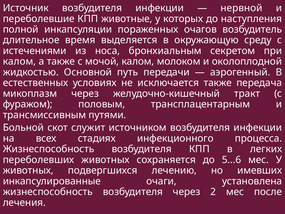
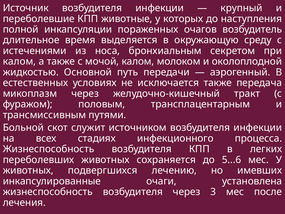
нервной: нервной -> крупный
2: 2 -> 3
